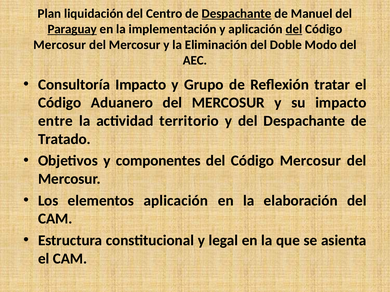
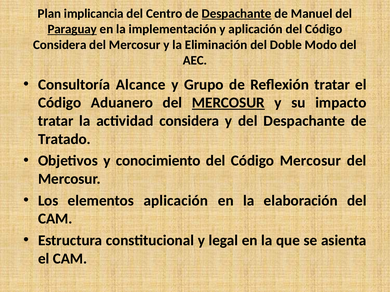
liquidación: liquidación -> implicancia
del at (294, 29) underline: present -> none
Mercosur at (60, 45): Mercosur -> Considera
Consultoría Impacto: Impacto -> Alcance
MERCOSUR at (228, 103) underline: none -> present
entre at (56, 121): entre -> tratar
actividad territorio: territorio -> considera
componentes: componentes -> conocimiento
